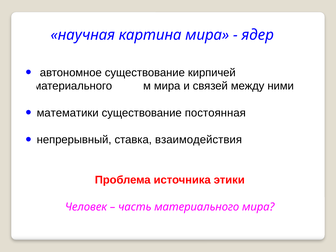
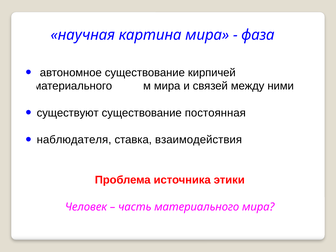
ядер: ядер -> фаза
математики: математики -> существуют
непрерывный: непрерывный -> наблюдателя
